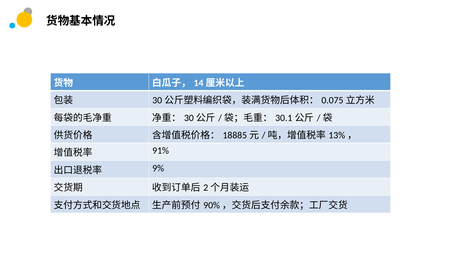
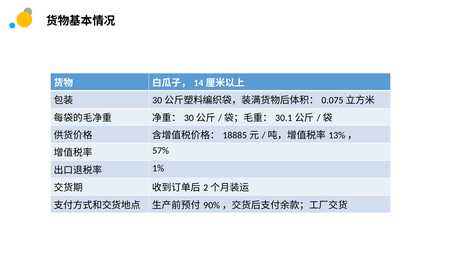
91%: 91% -> 57%
9%: 9% -> 1%
